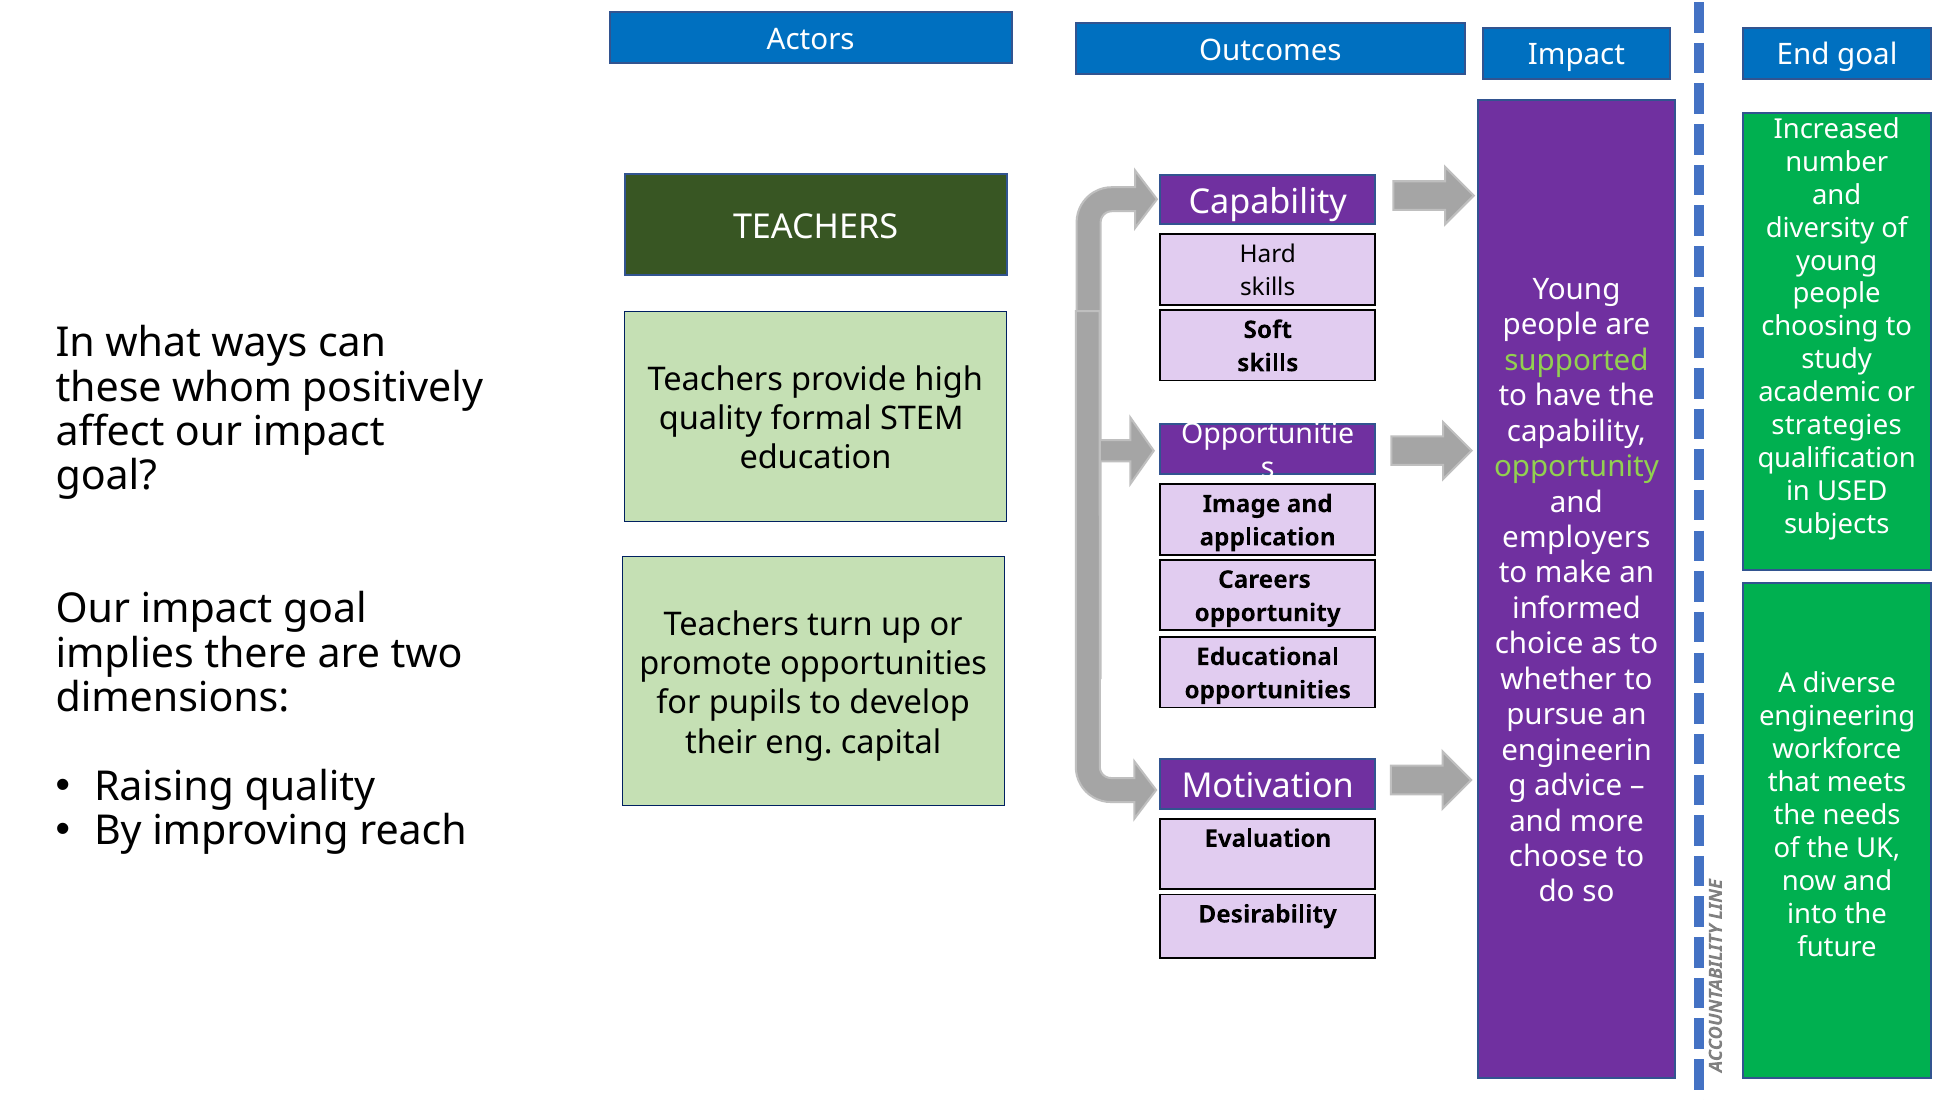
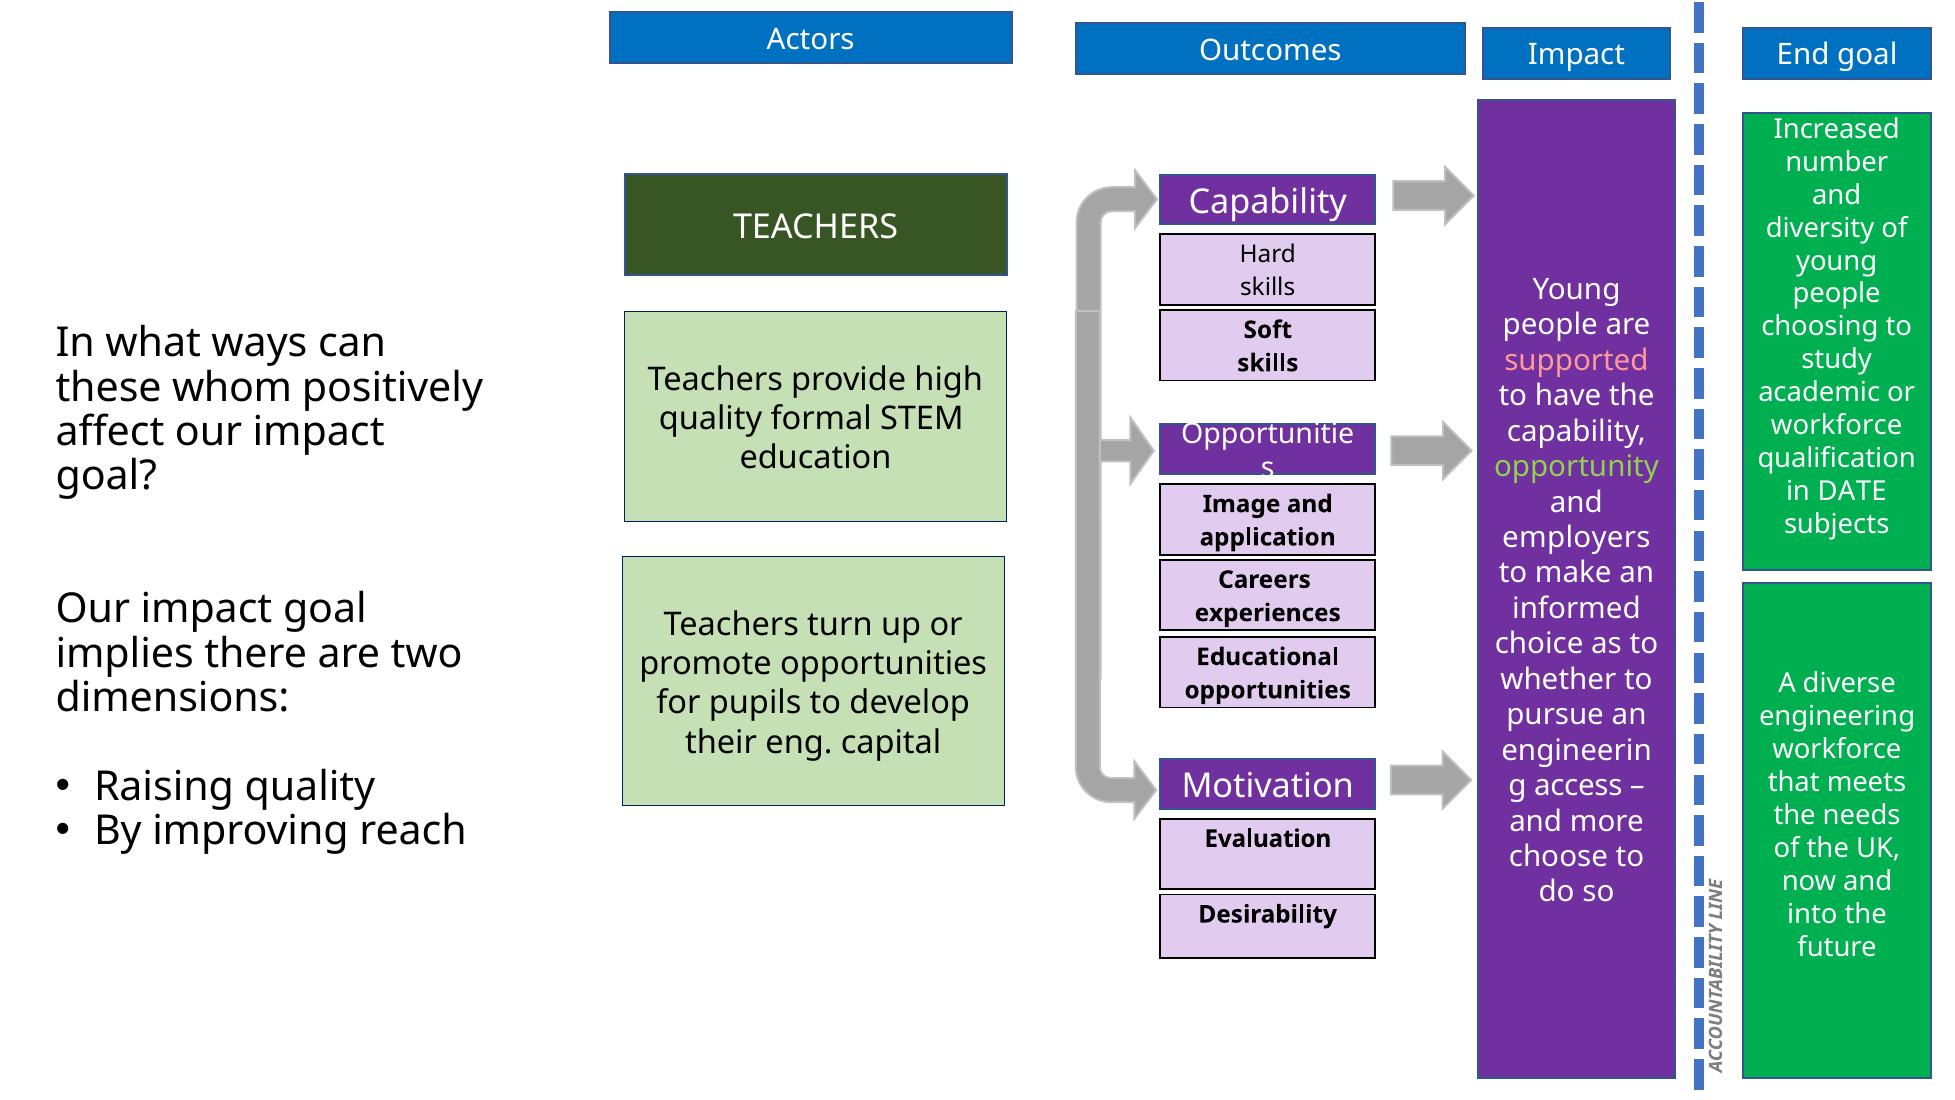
supported colour: light green -> pink
strategies at (1837, 426): strategies -> workforce
USED: USED -> DATE
opportunity at (1268, 613): opportunity -> experiences
advice: advice -> access
